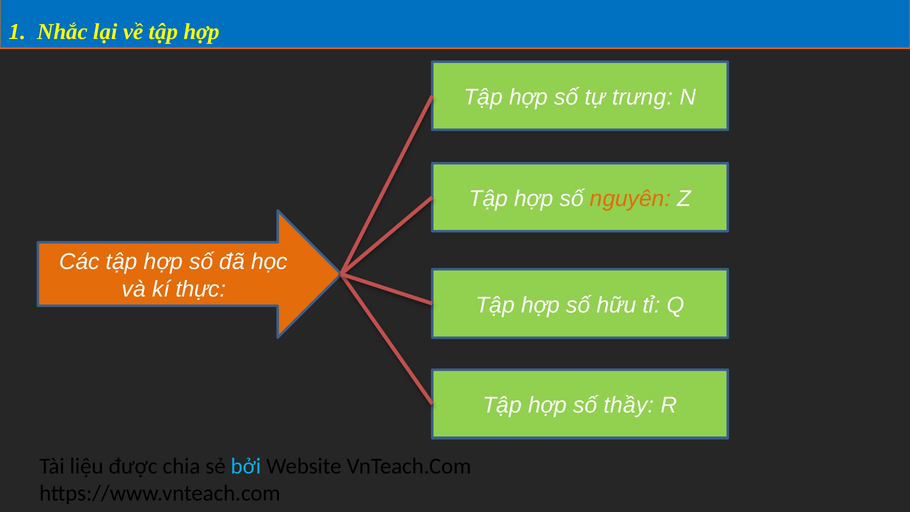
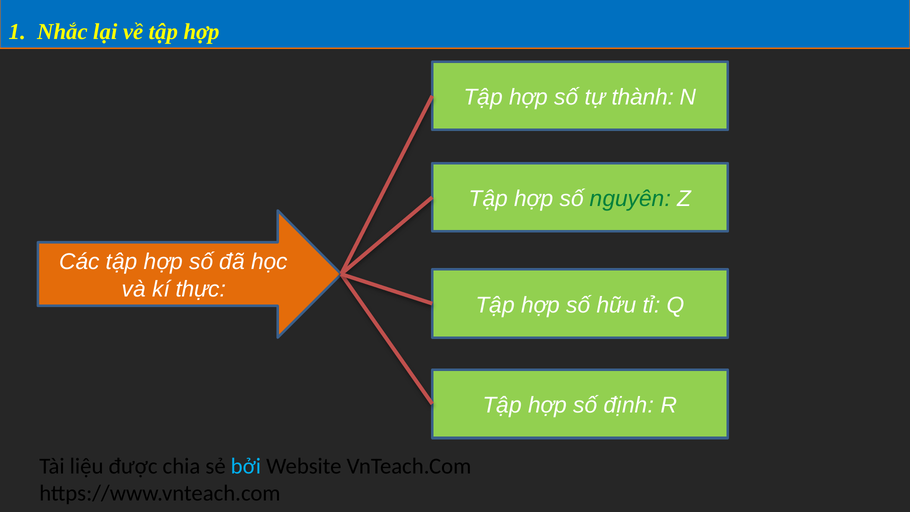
trưng: trưng -> thành
nguyên colour: orange -> green
thầy: thầy -> định
